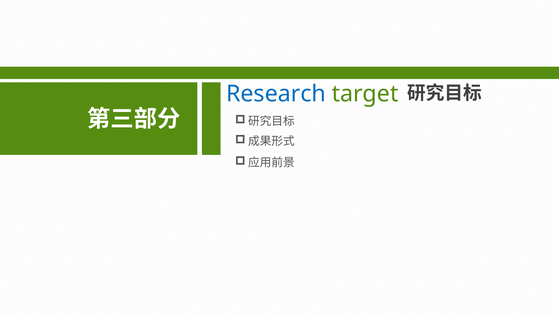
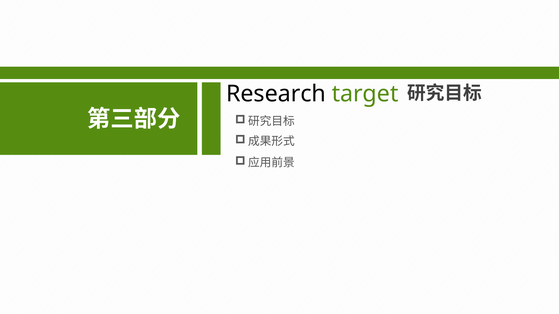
Research colour: blue -> black
